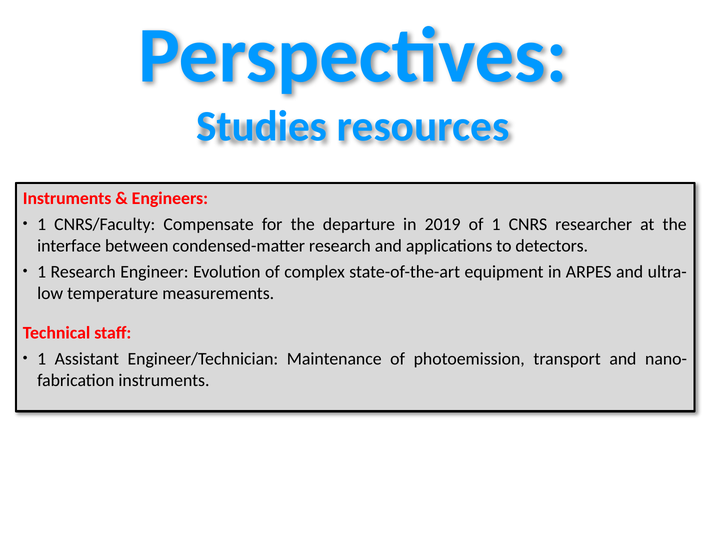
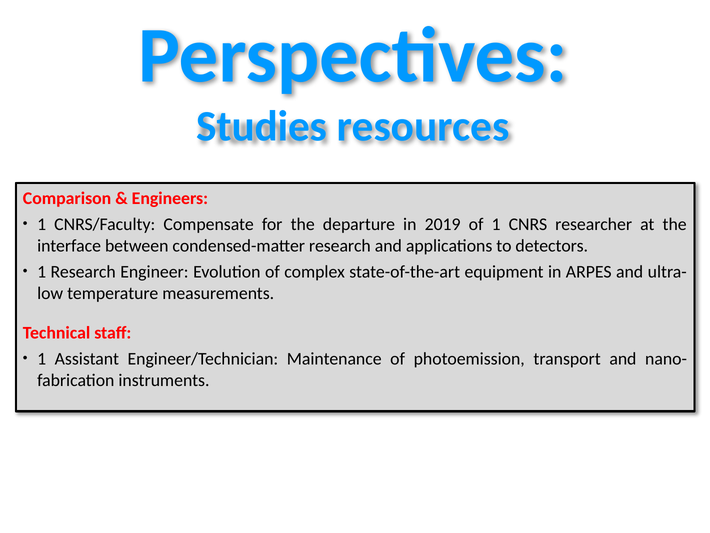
Instruments at (67, 198): Instruments -> Comparison
